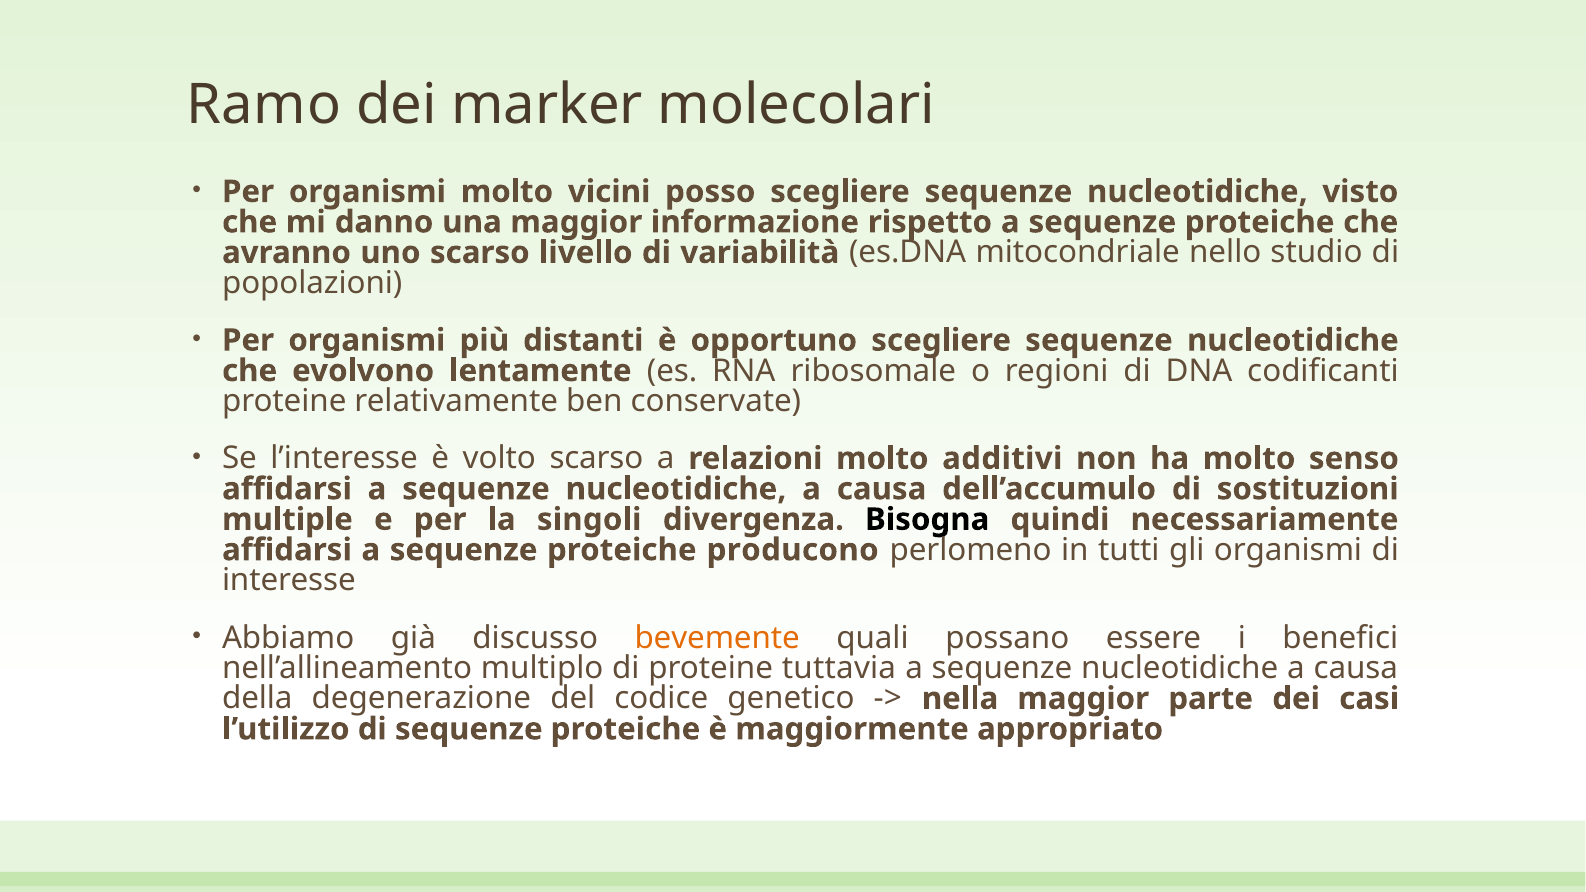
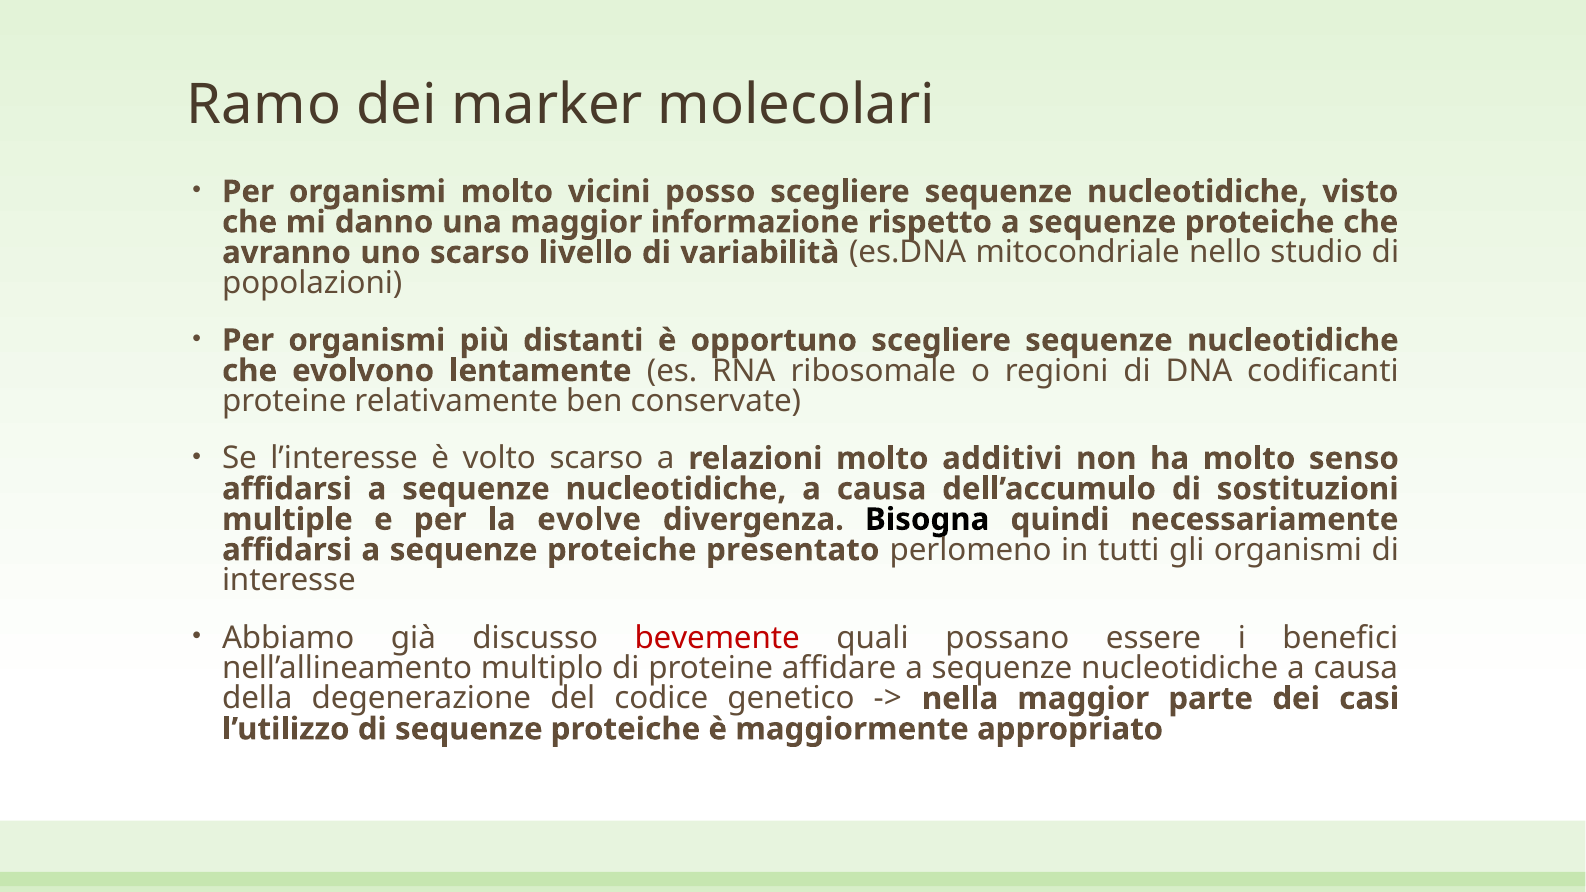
singoli: singoli -> evolve
producono: producono -> presentato
bevemente colour: orange -> red
tuttavia: tuttavia -> affidare
